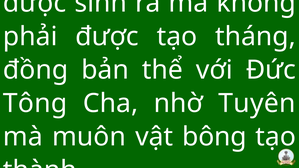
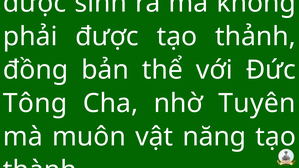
tháng: tháng -> thảnh
bông: bông -> năng
